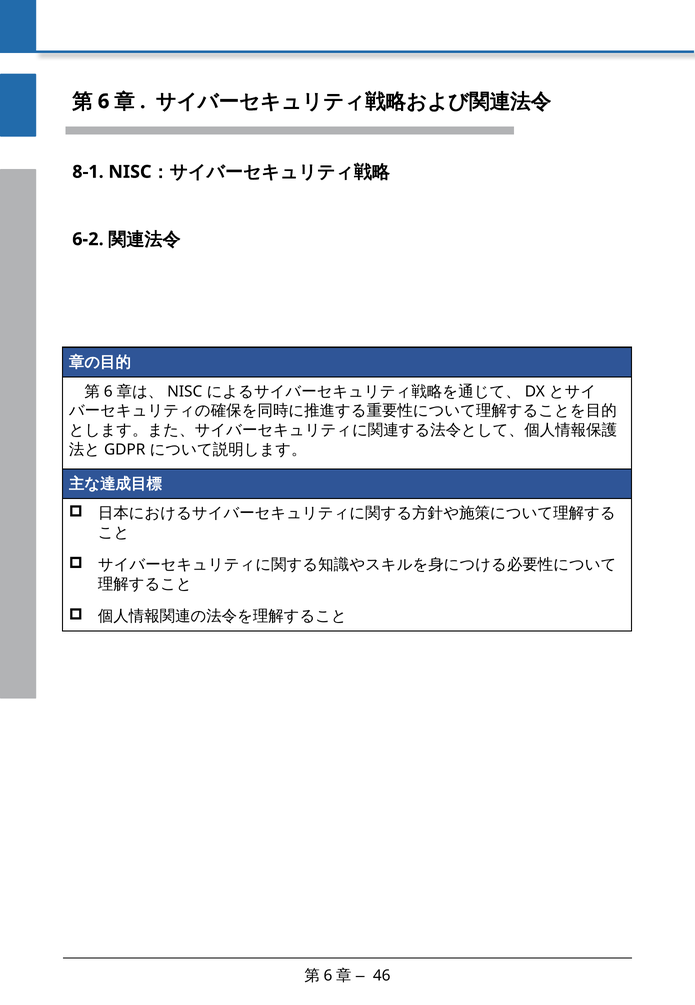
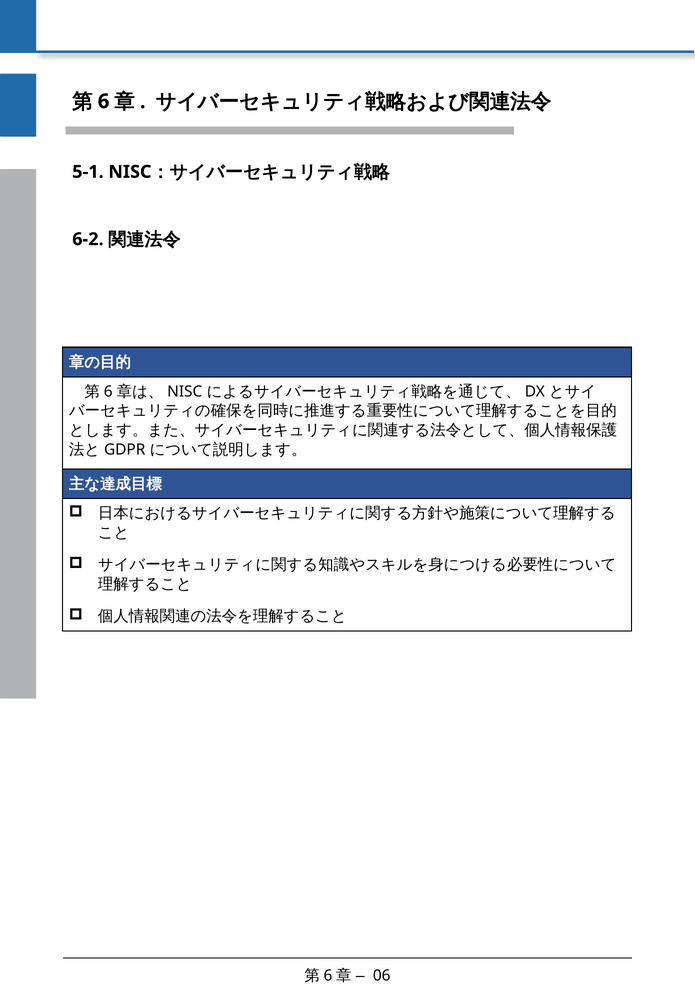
8-1: 8-1 -> 5-1
46: 46 -> 06
